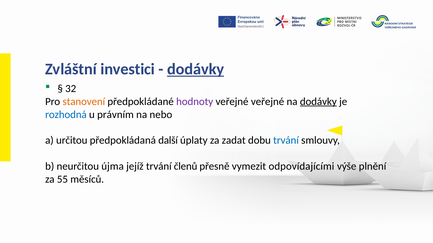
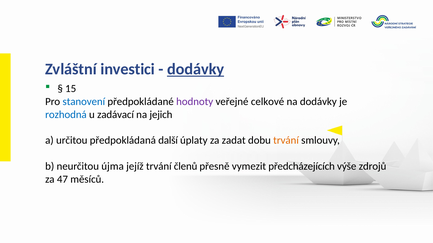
32: 32 -> 15
stanovení colour: orange -> blue
veřejné veřejné: veřejné -> celkové
dodávky at (318, 102) underline: present -> none
právním: právním -> zadávací
nebo: nebo -> jejich
trvání at (286, 141) colour: blue -> orange
odpovídajícími: odpovídajícími -> předcházejících
plnění: plnění -> zdrojů
55: 55 -> 47
